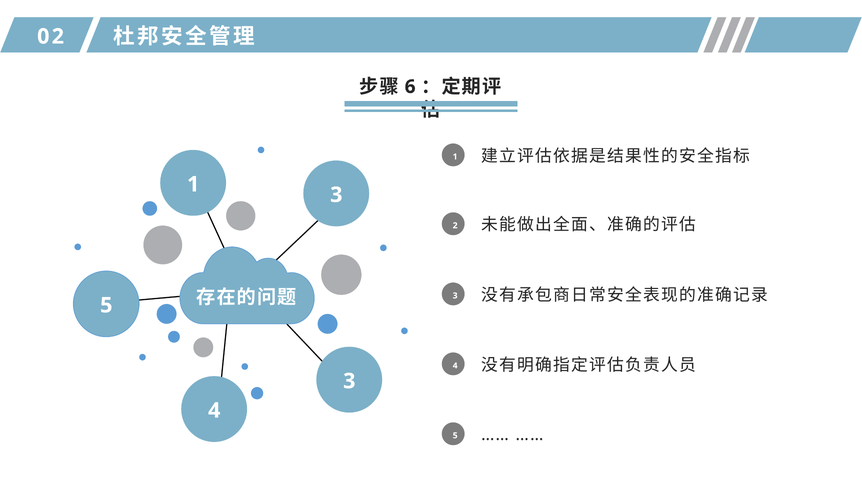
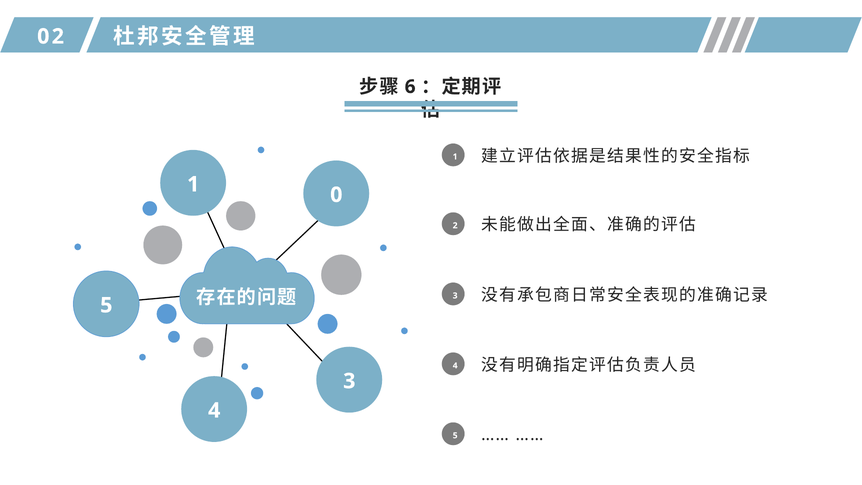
1 3: 3 -> 0
